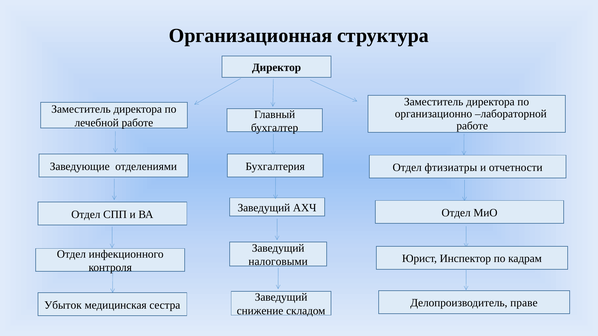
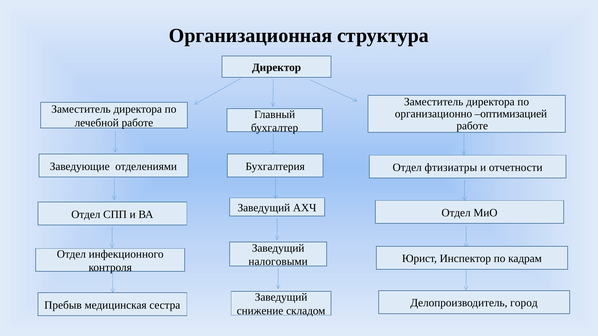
лабораторной: лабораторной -> оптимизацией
праве: праве -> город
Убыток: Убыток -> Пребыв
